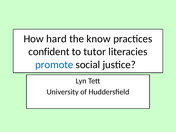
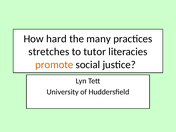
know: know -> many
confident: confident -> stretches
promote colour: blue -> orange
